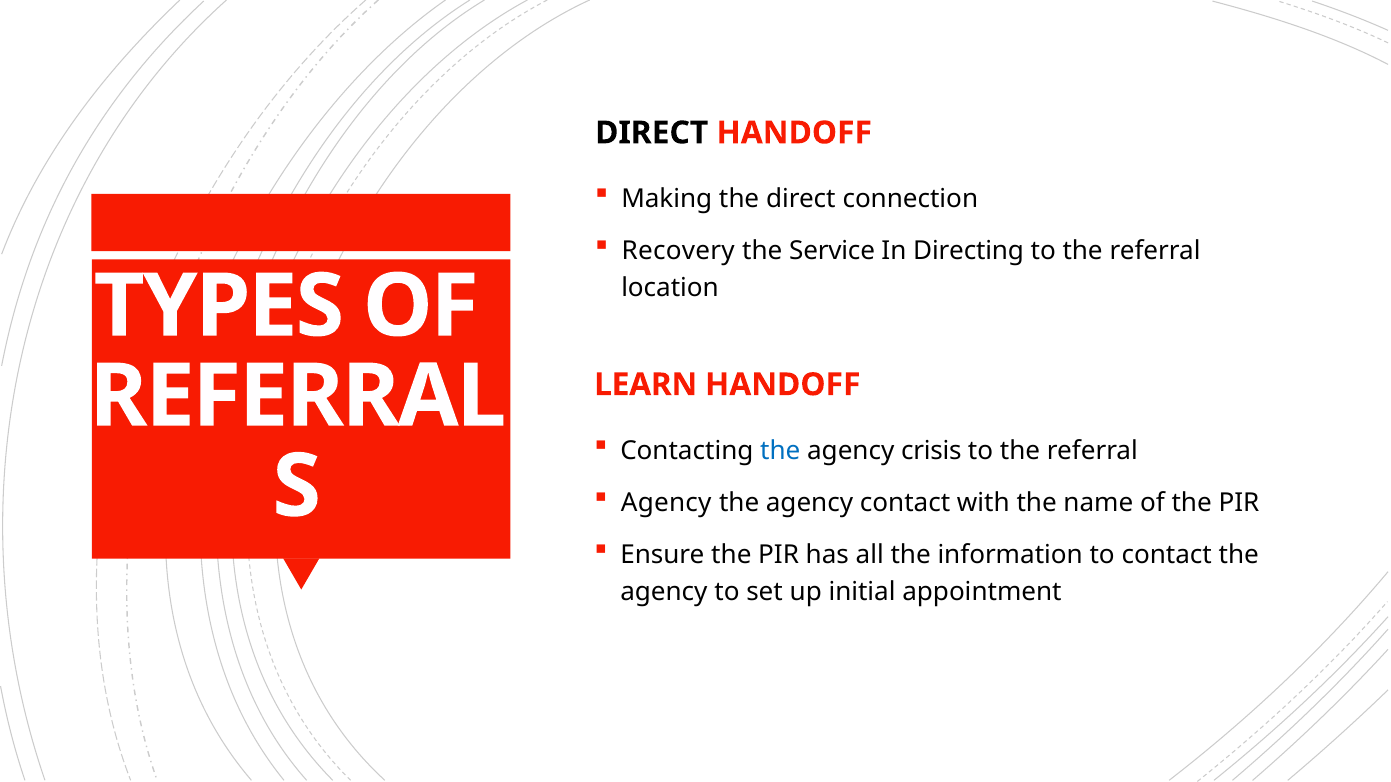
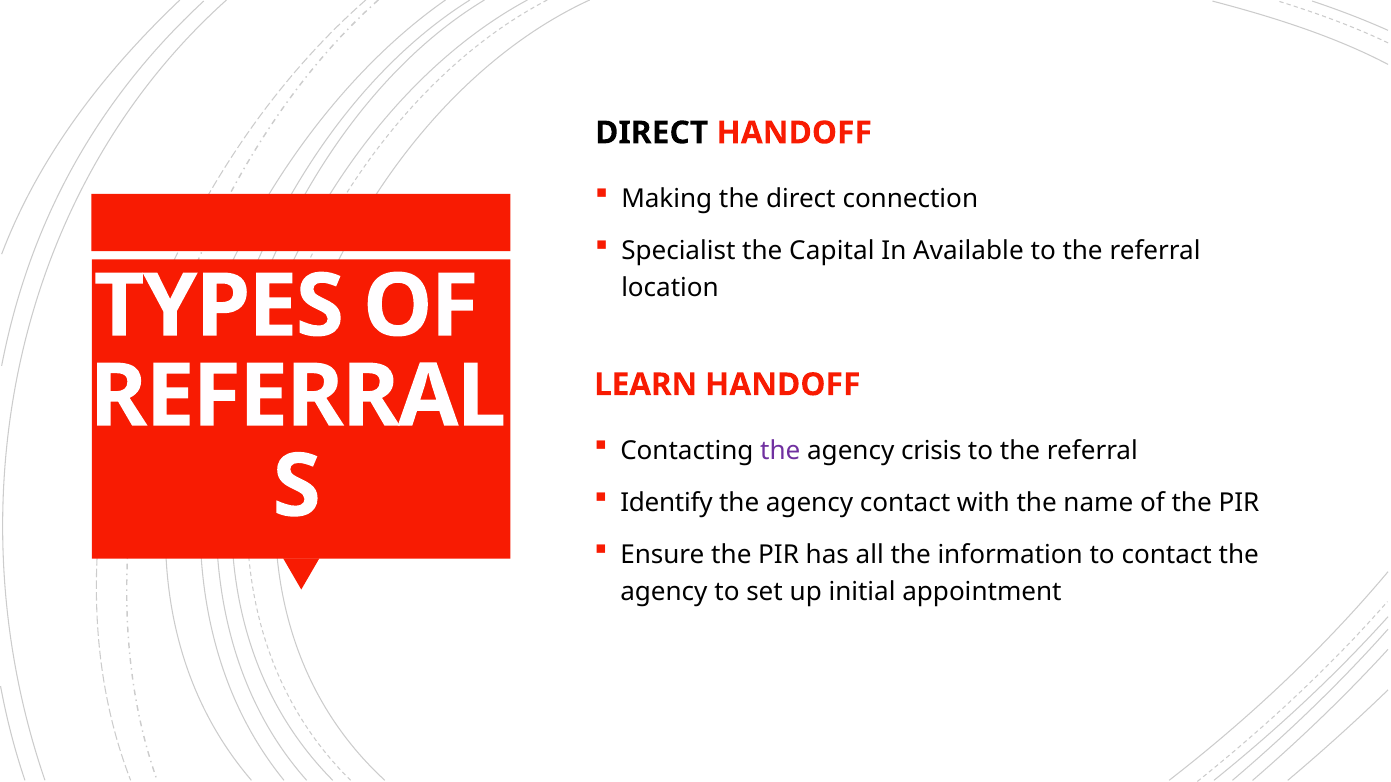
Recovery: Recovery -> Specialist
Service: Service -> Capital
Directing: Directing -> Available
the at (780, 451) colour: blue -> purple
Agency at (666, 503): Agency -> Identify
